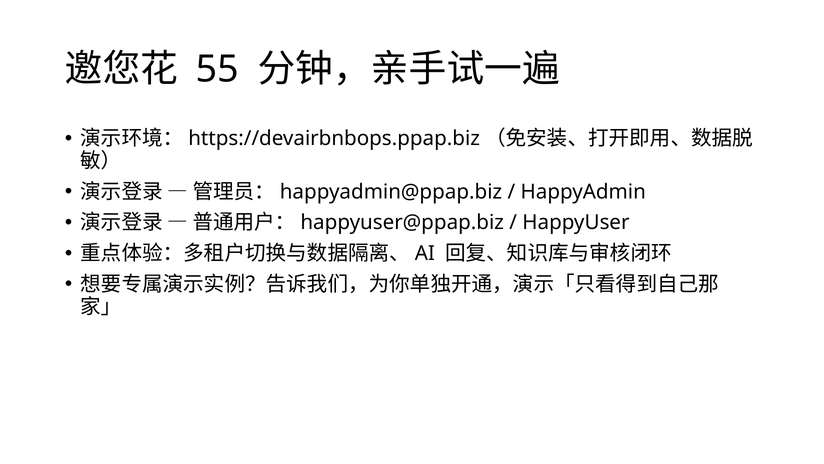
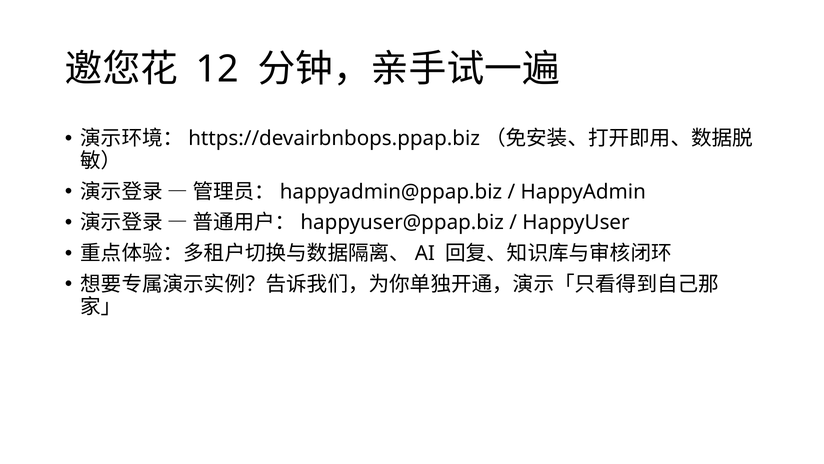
55: 55 -> 12
